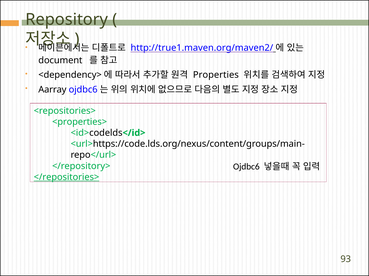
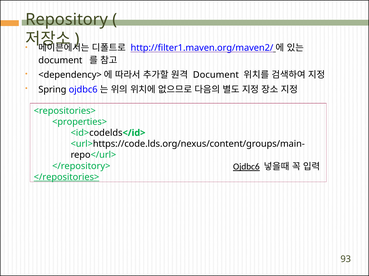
http://true1.maven.org/maven2/: http://true1.maven.org/maven2/ -> http://filter1.maven.org/maven2/
Properties at (216, 75): Properties -> Document
Aarray: Aarray -> Spring
Ojdbc6 underline: none -> present
